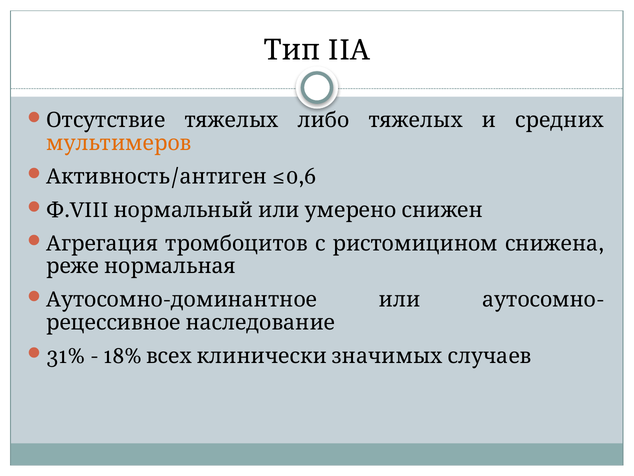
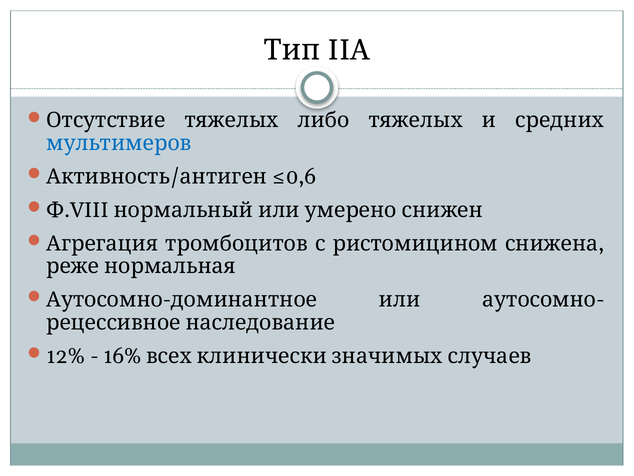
мультимеров colour: orange -> blue
31%: 31% -> 12%
18%: 18% -> 16%
